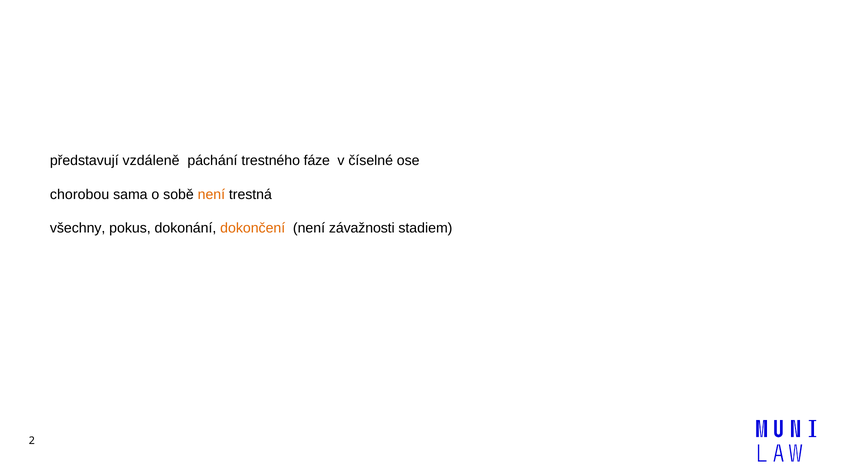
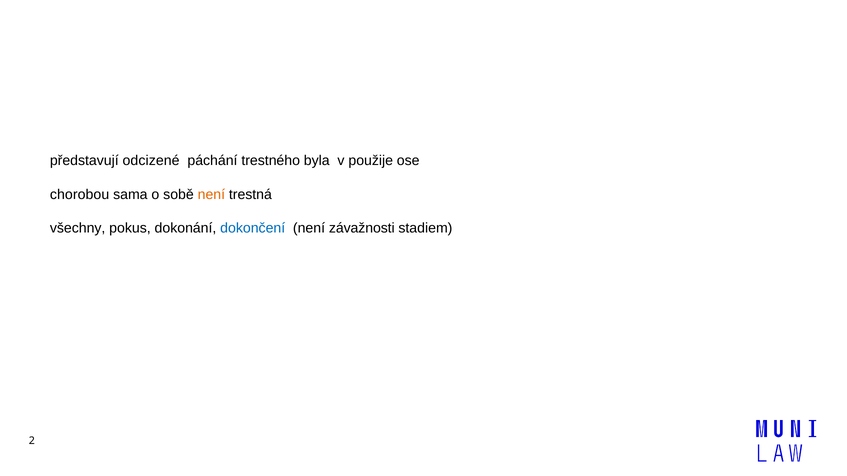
vzdáleně: vzdáleně -> odcizené
fáze: fáze -> byla
číselné: číselné -> použije
dokončení colour: orange -> blue
